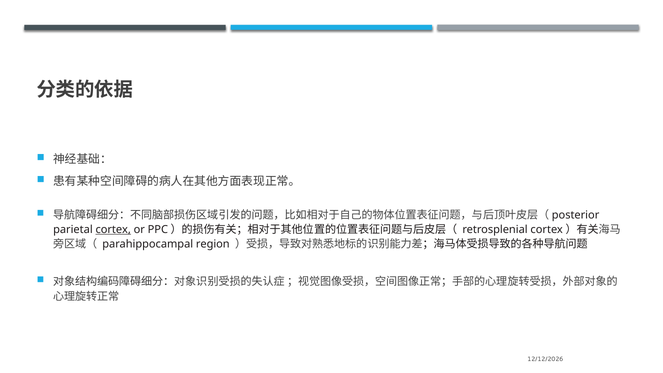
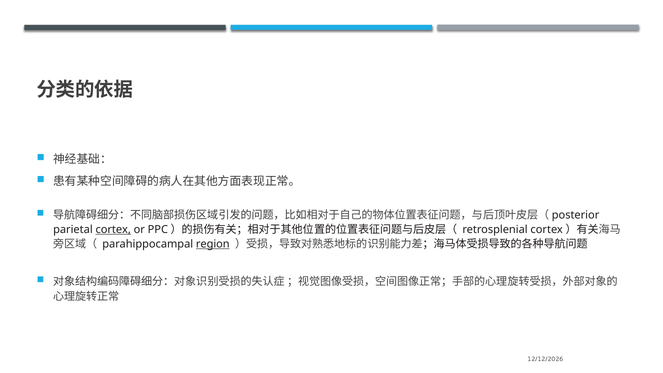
region underline: none -> present
